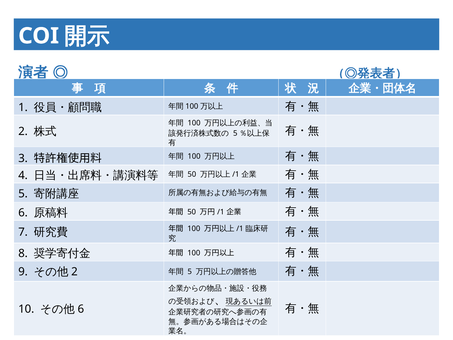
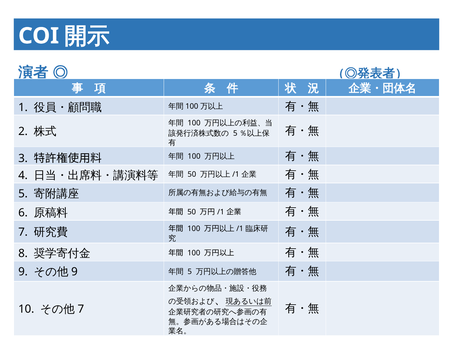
2 at (74, 272): 2 -> 9
6 at (81, 309): 6 -> 7
